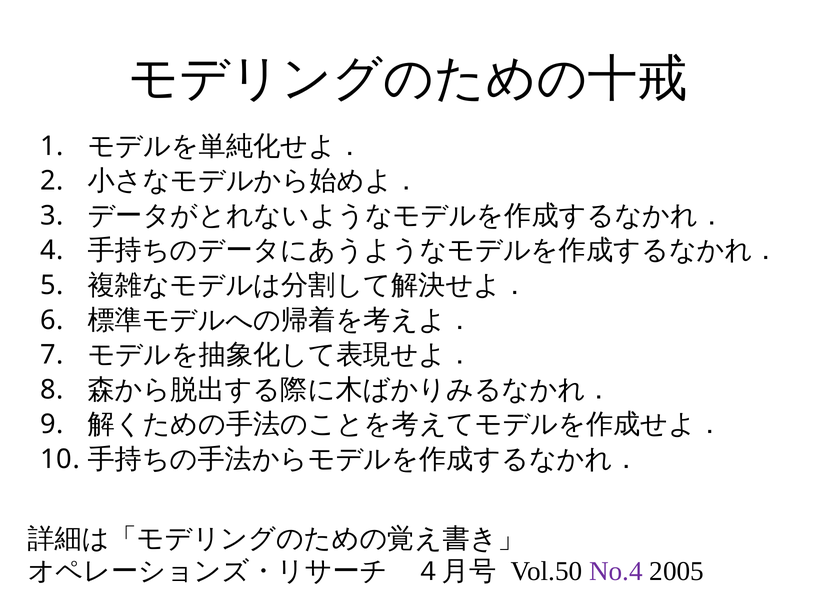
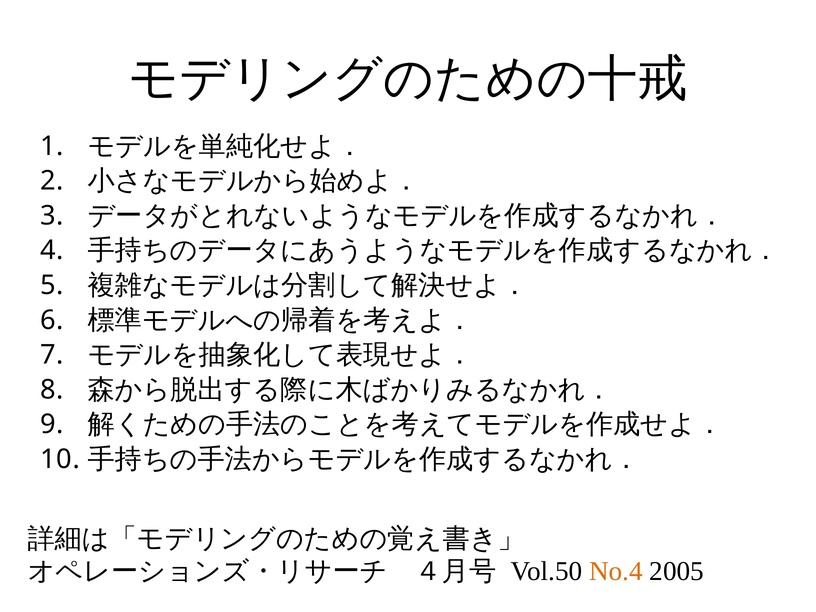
No.4 colour: purple -> orange
